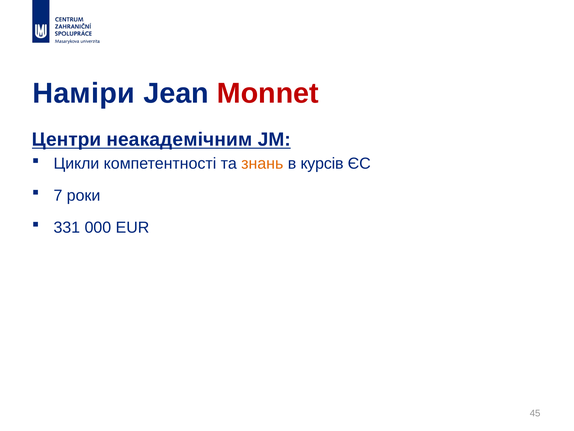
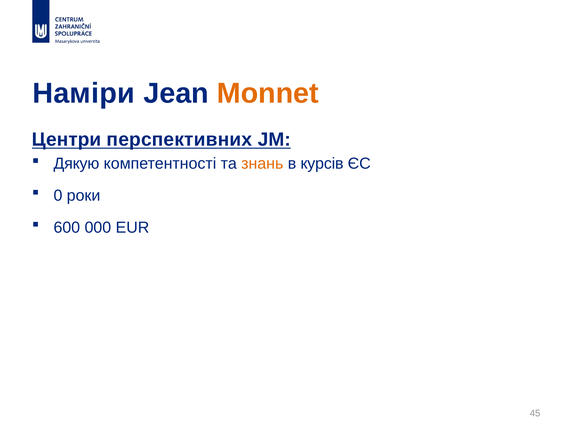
Monnet colour: red -> orange
неакадемічним: неакадемічним -> перспективних
Цикли: Цикли -> Дякую
7: 7 -> 0
331: 331 -> 600
